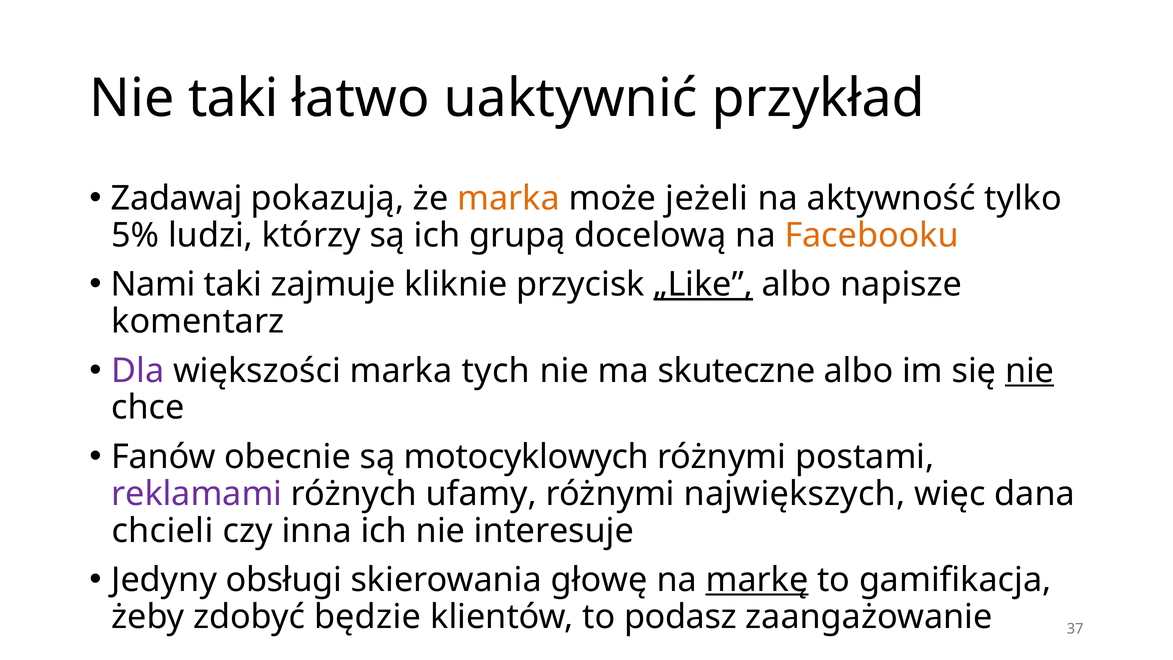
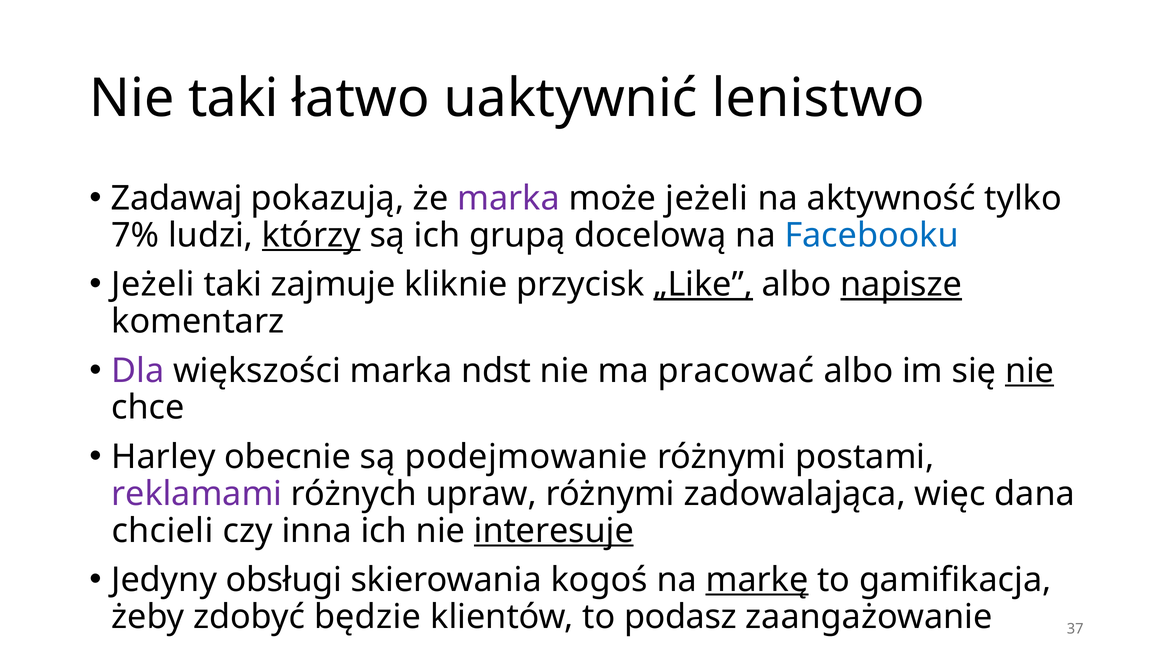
przykład: przykład -> lenistwo
marka at (508, 198) colour: orange -> purple
5%: 5% -> 7%
którzy underline: none -> present
Facebooku colour: orange -> blue
Nami at (153, 284): Nami -> Jeżeli
napisze underline: none -> present
tych: tych -> ndst
skuteczne: skuteczne -> pracować
Fanów: Fanów -> Harley
motocyklowych: motocyklowych -> podejmowanie
ufamy: ufamy -> upraw
największych: największych -> zadowalająca
interesuje underline: none -> present
głowę: głowę -> kogoś
